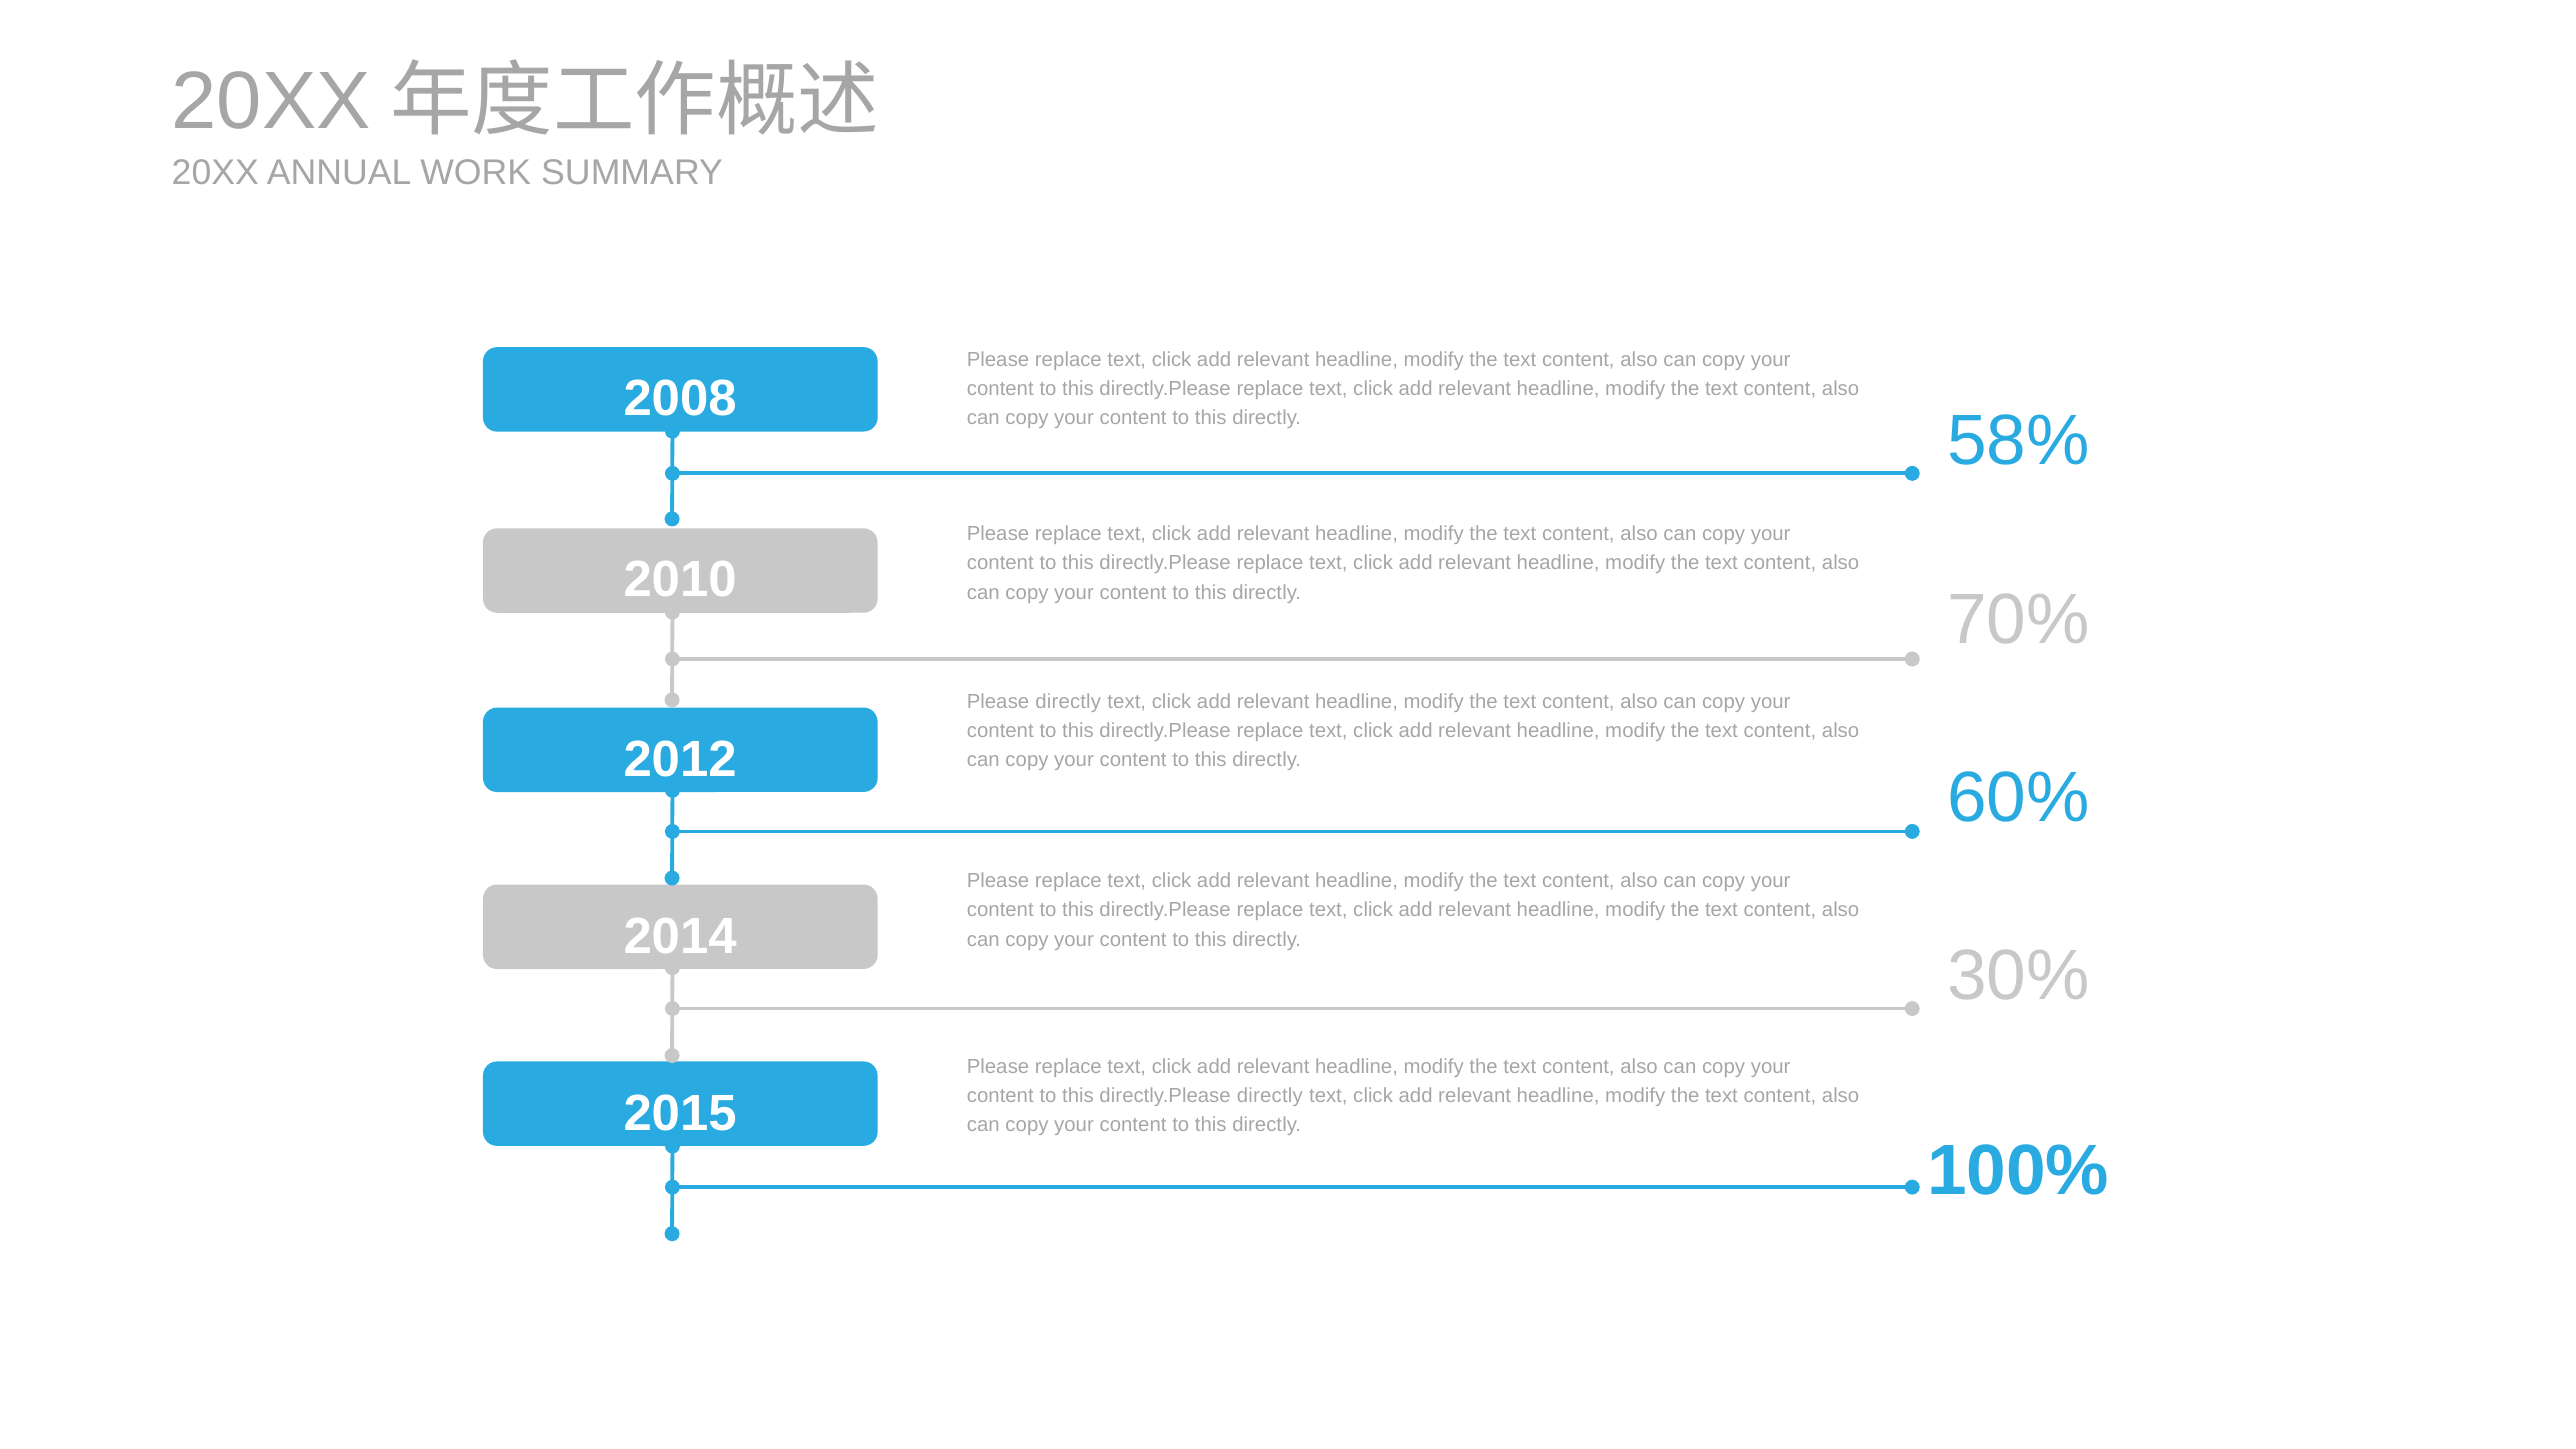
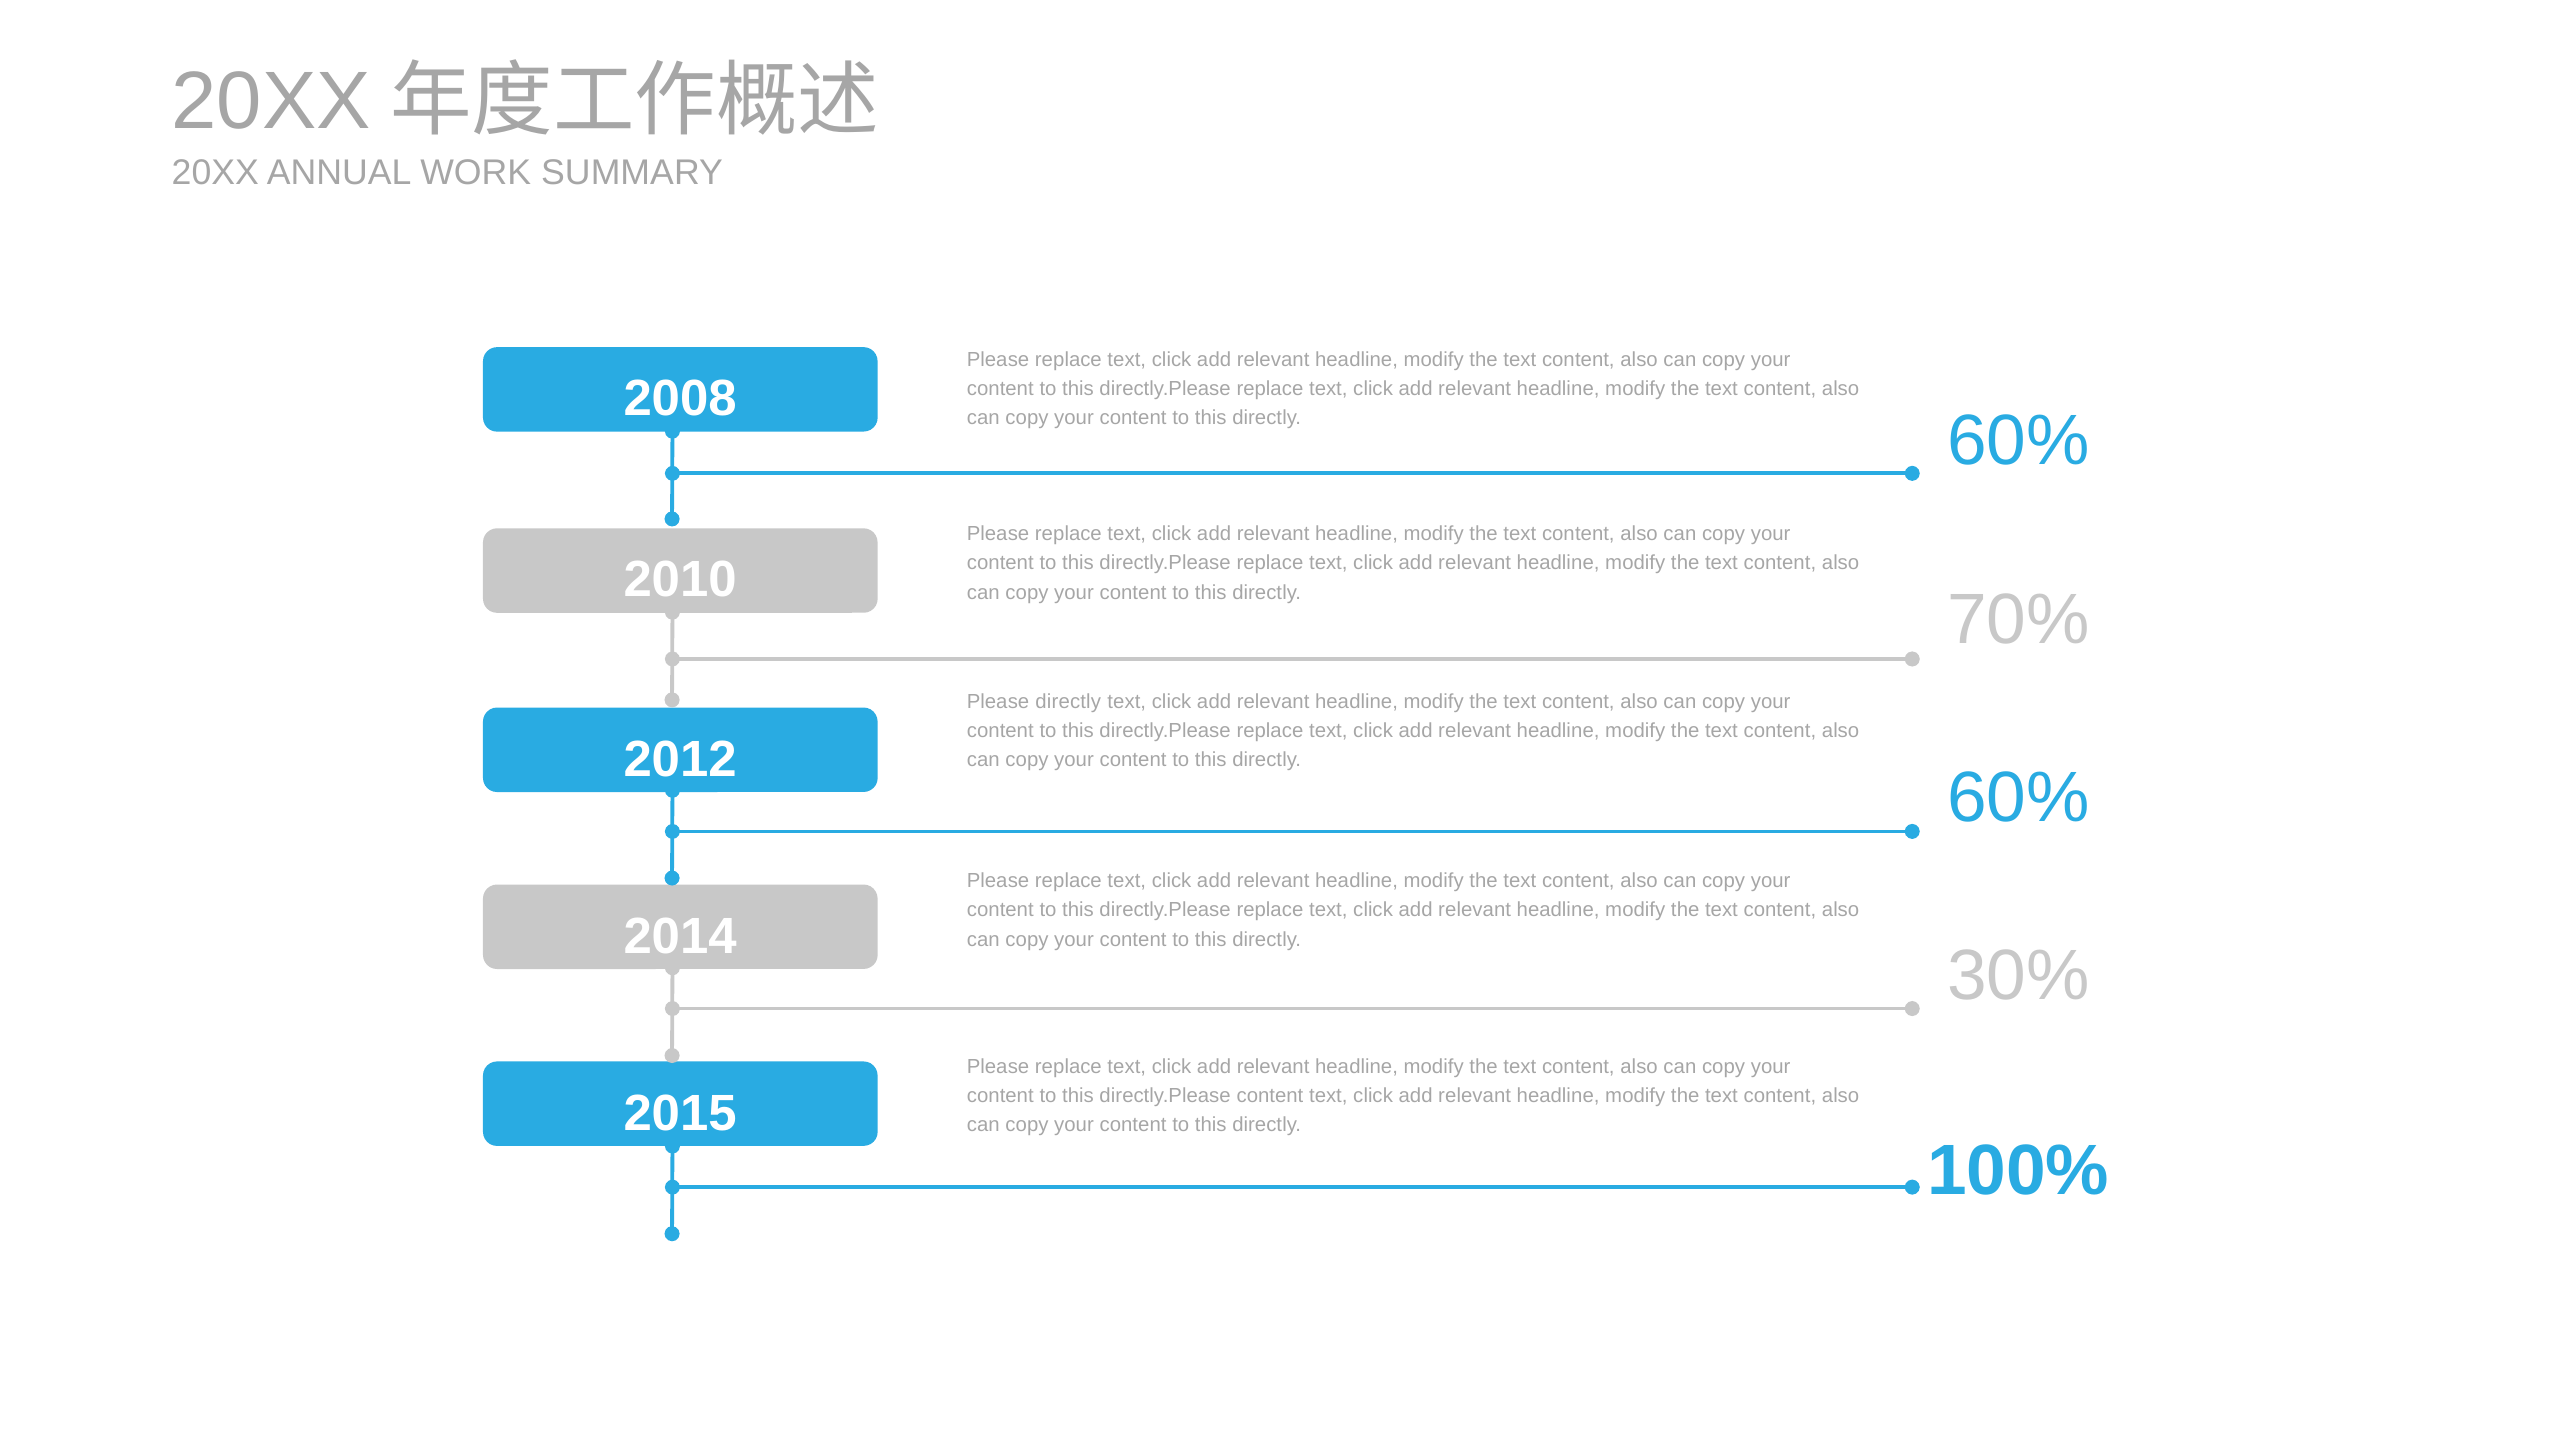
58% at (2018, 441): 58% -> 60%
directly.Please directly: directly -> content
